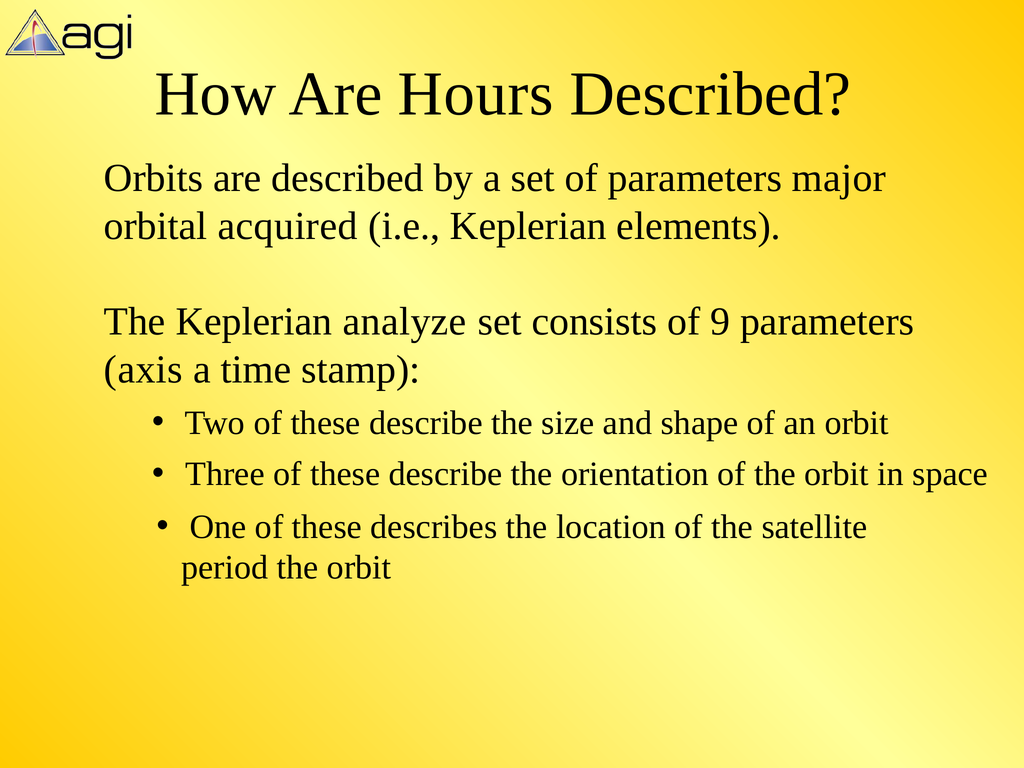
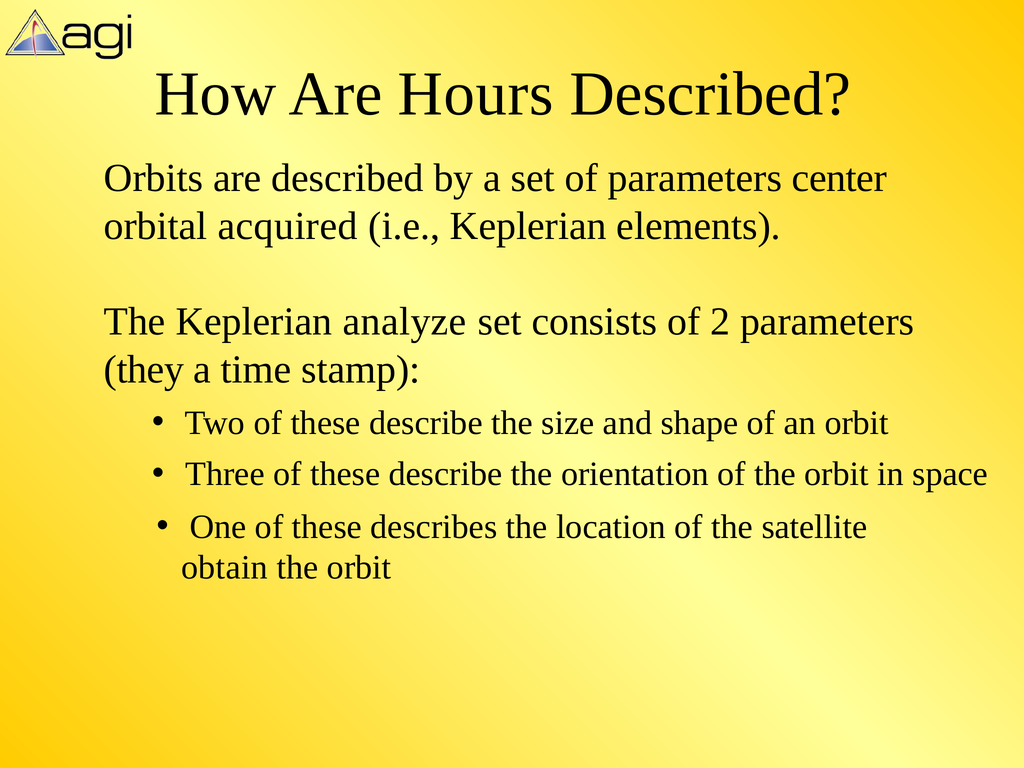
major: major -> center
9: 9 -> 2
axis: axis -> they
period: period -> obtain
